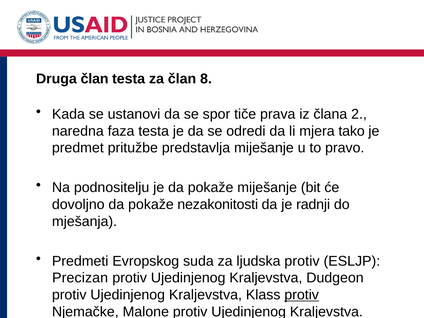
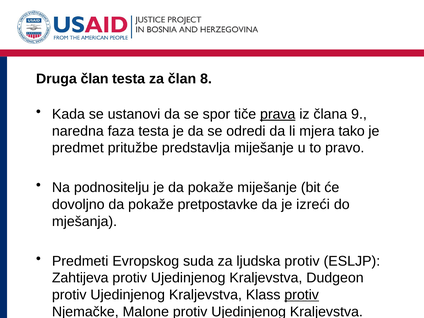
prava underline: none -> present
2: 2 -> 9
nezakonitosti: nezakonitosti -> pretpostavke
radnji: radnji -> izreći
Precizan: Precizan -> Zahtijeva
